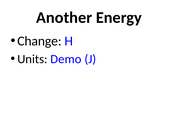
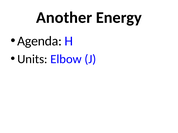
Change: Change -> Agenda
Demo: Demo -> Elbow
